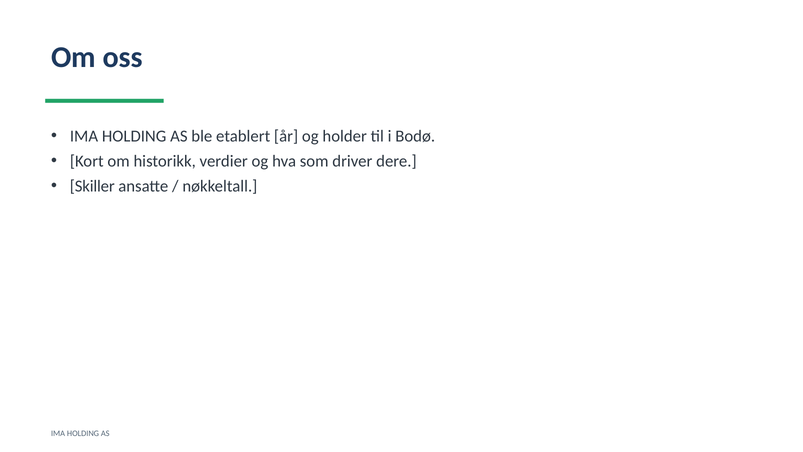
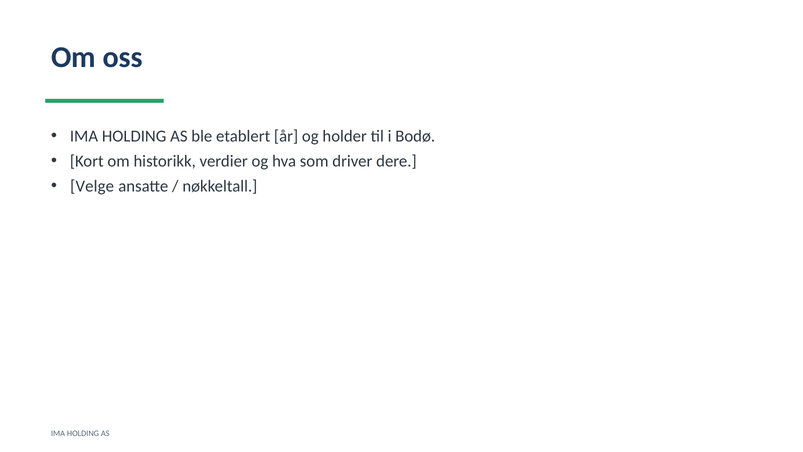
Skiller: Skiller -> Velge
